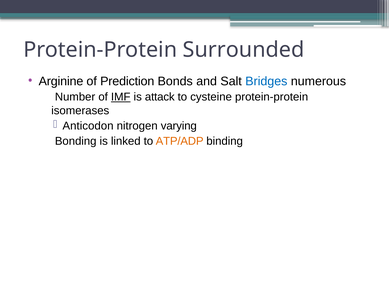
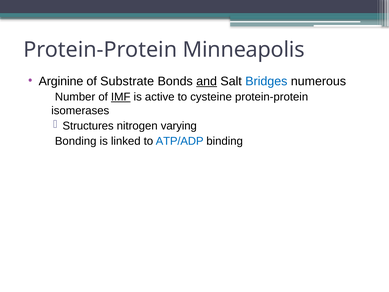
Surrounded: Surrounded -> Minneapolis
Prediction: Prediction -> Substrate
and underline: none -> present
attack: attack -> active
Anticodon: Anticodon -> Structures
ATP/ADP colour: orange -> blue
